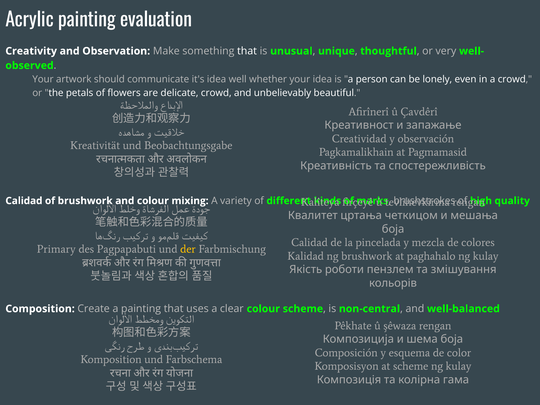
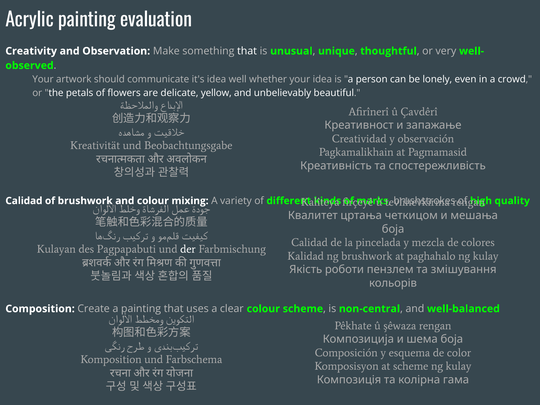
delicate crowd: crowd -> yellow
Primary: Primary -> Kulayan
der colour: yellow -> white
